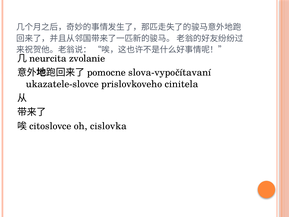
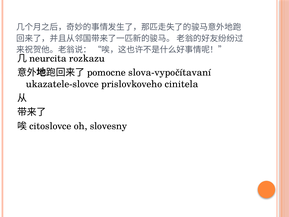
zvolanie: zvolanie -> rozkazu
cislovka: cislovka -> slovesny
